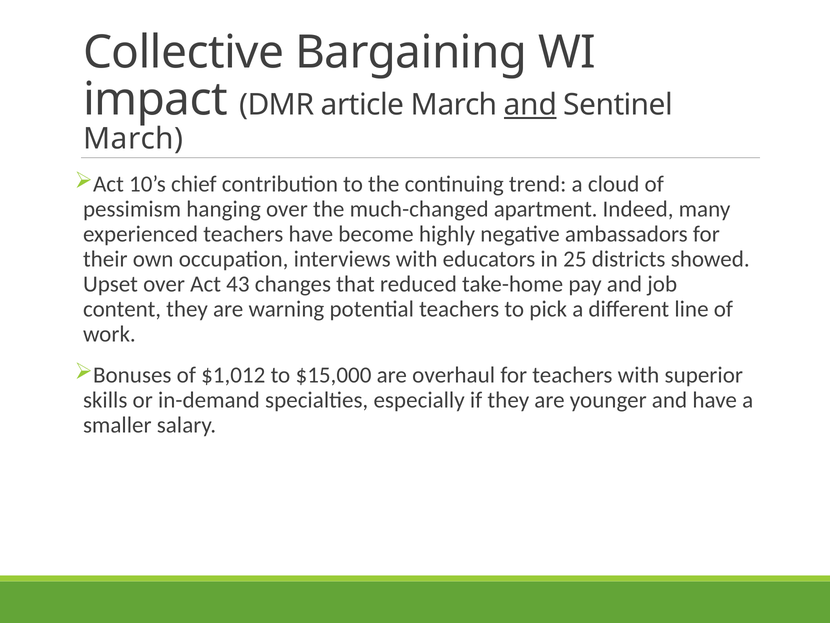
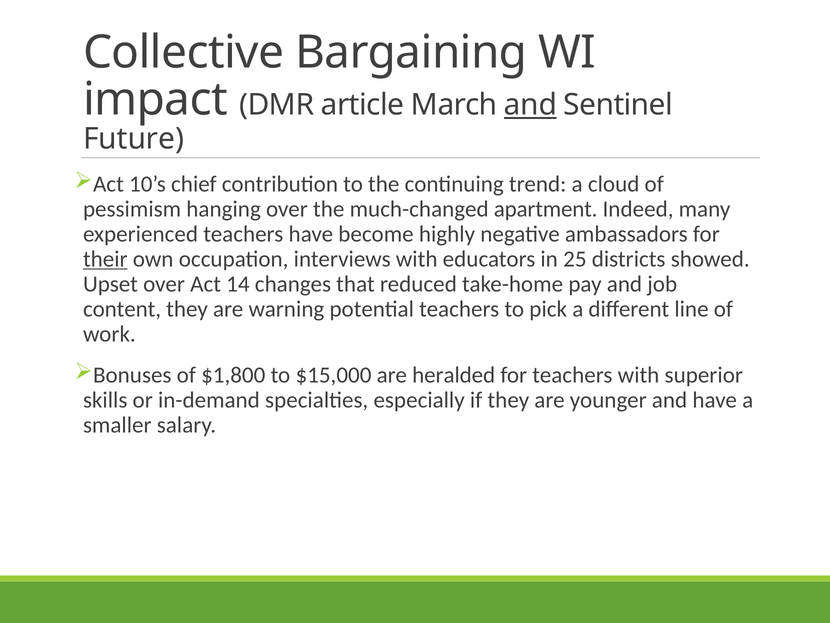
March at (133, 139): March -> Future
their underline: none -> present
43: 43 -> 14
$1,012: $1,012 -> $1,800
overhaul: overhaul -> heralded
